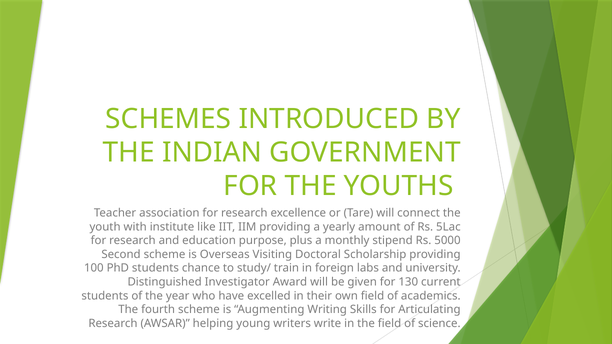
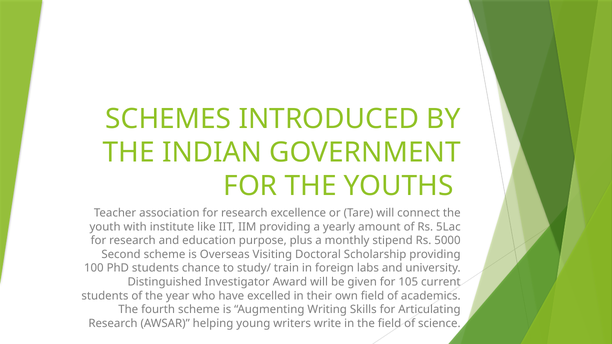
130: 130 -> 105
